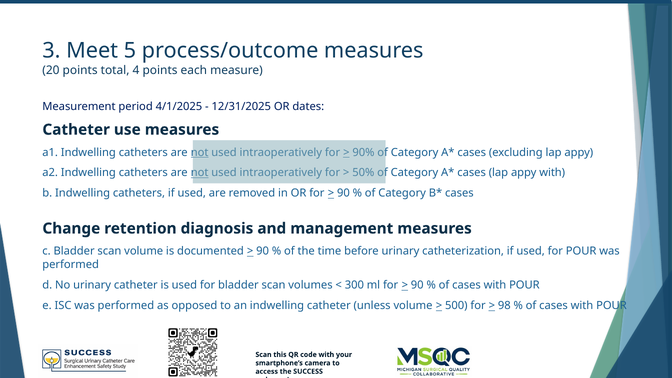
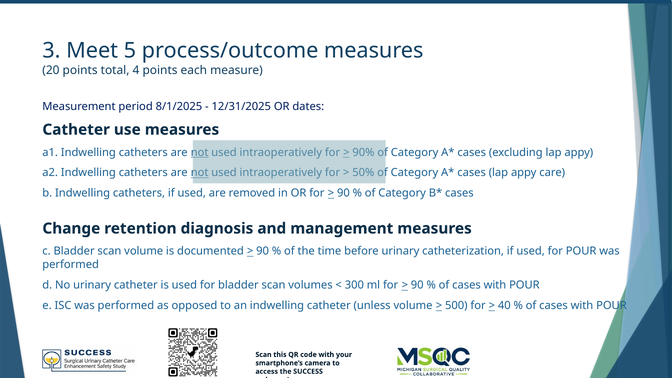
4/1/2025: 4/1/2025 -> 8/1/2025
appy with: with -> care
98: 98 -> 40
